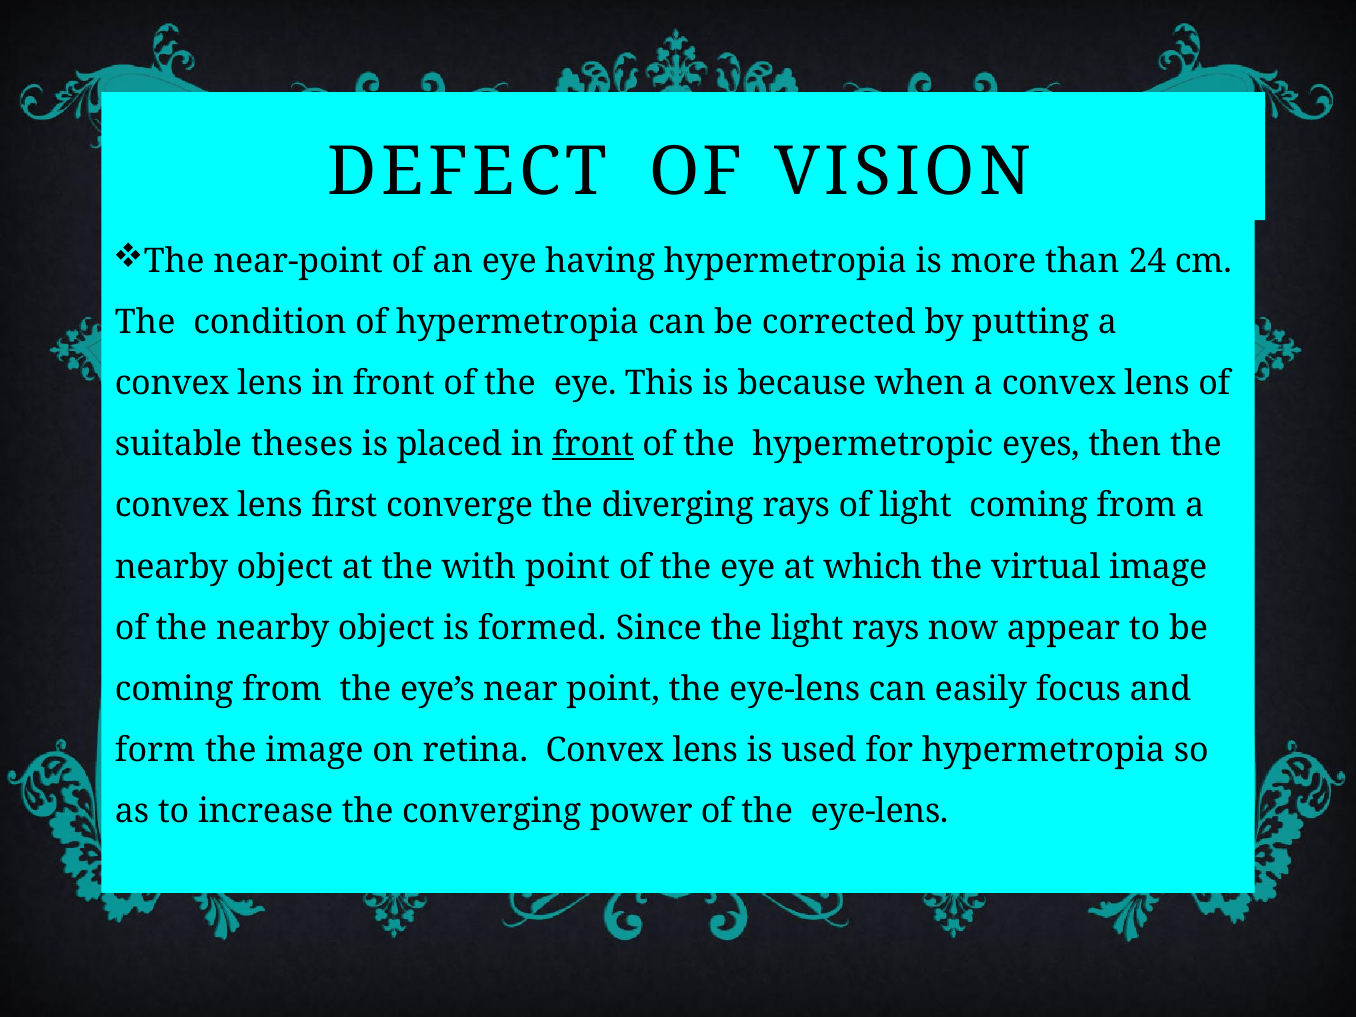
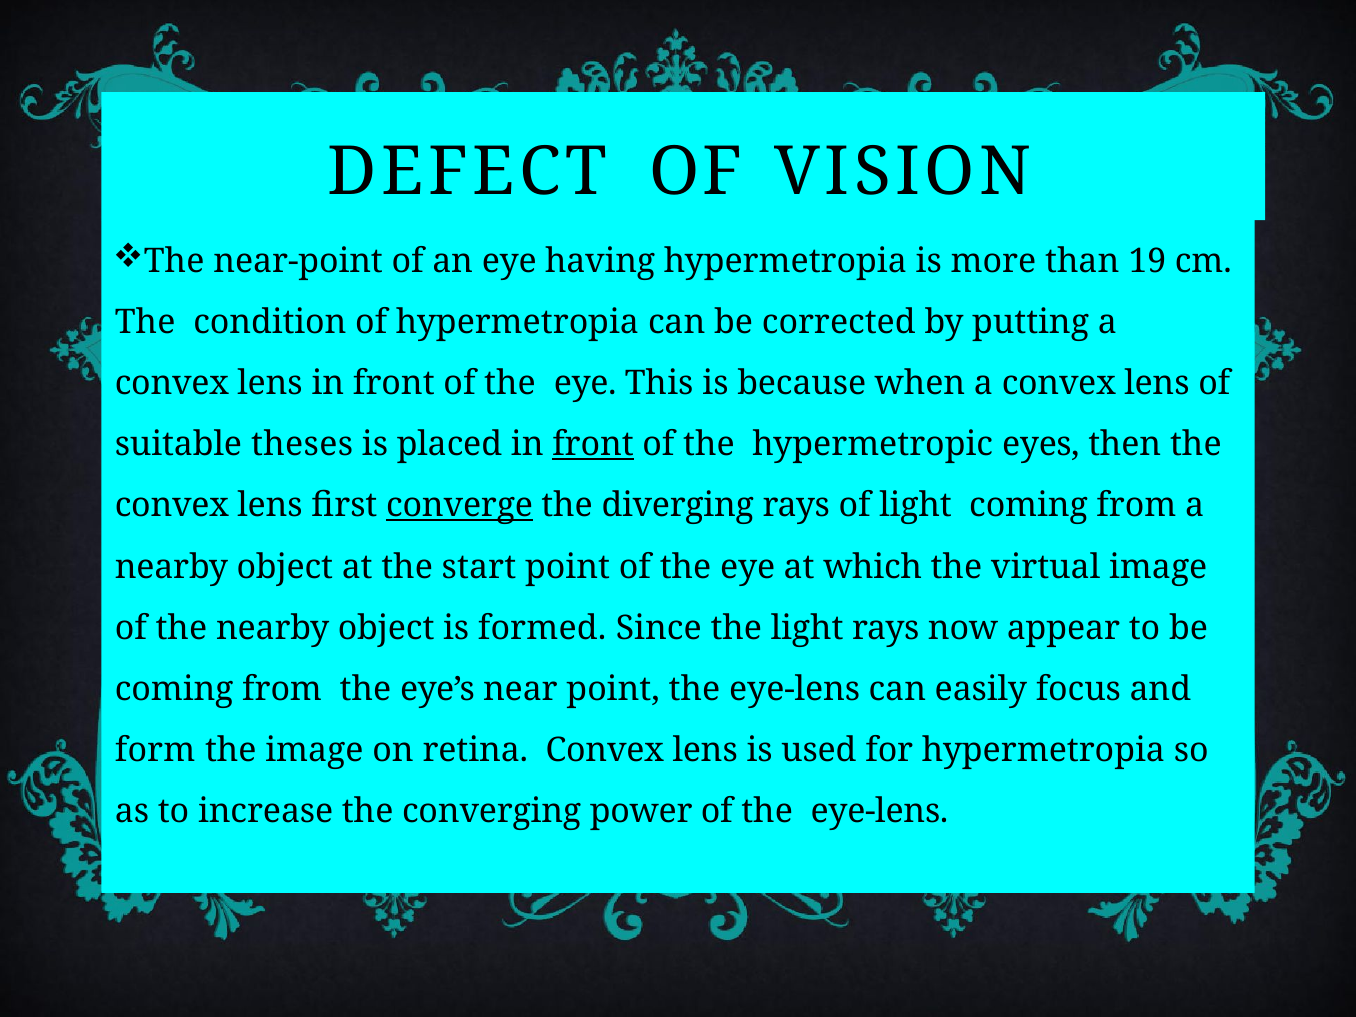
24: 24 -> 19
converge underline: none -> present
with: with -> start
